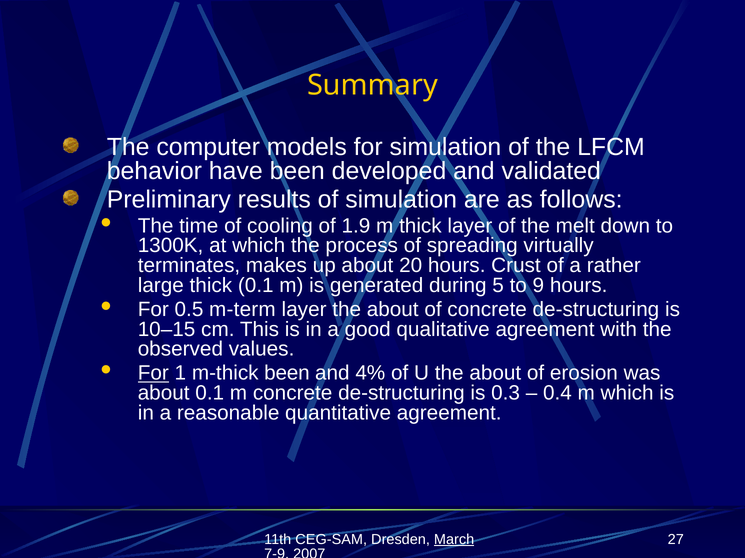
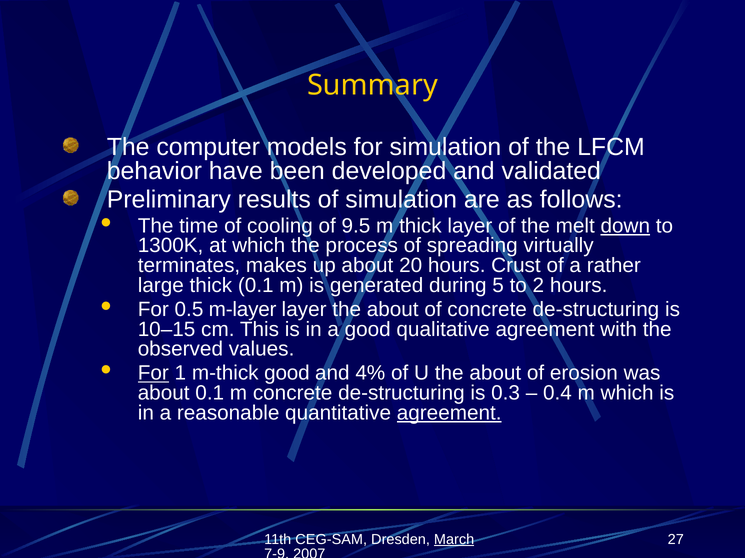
1.9: 1.9 -> 9.5
down underline: none -> present
9: 9 -> 2
m-term: m-term -> m-layer
m-thick been: been -> good
agreement at (449, 413) underline: none -> present
